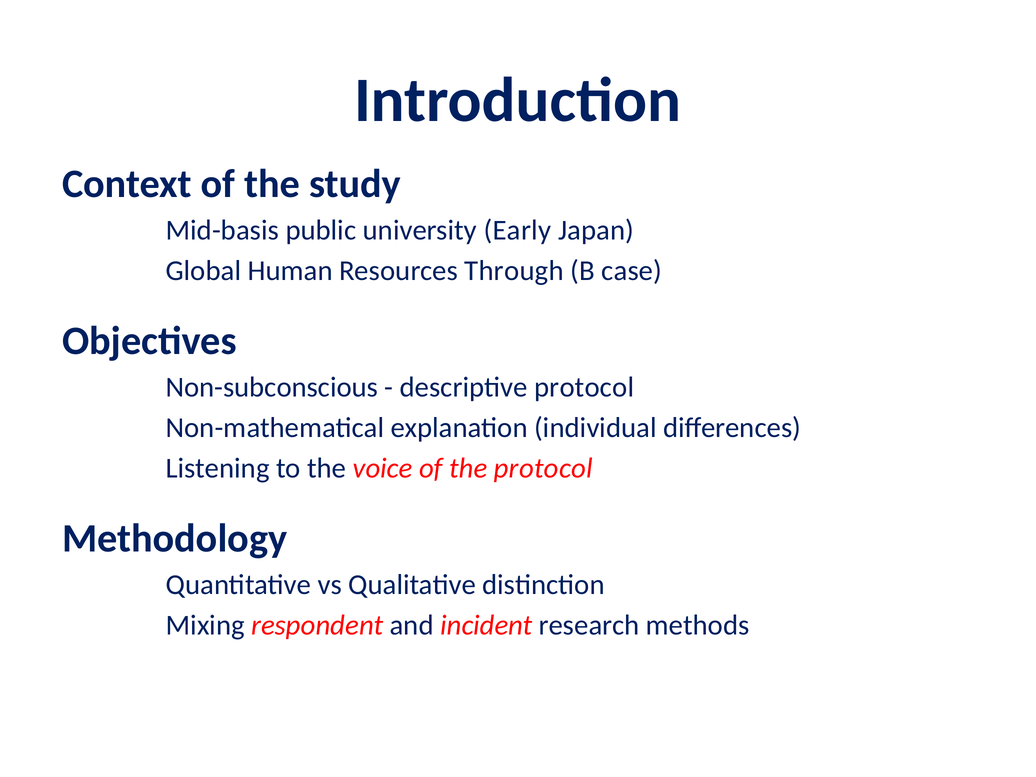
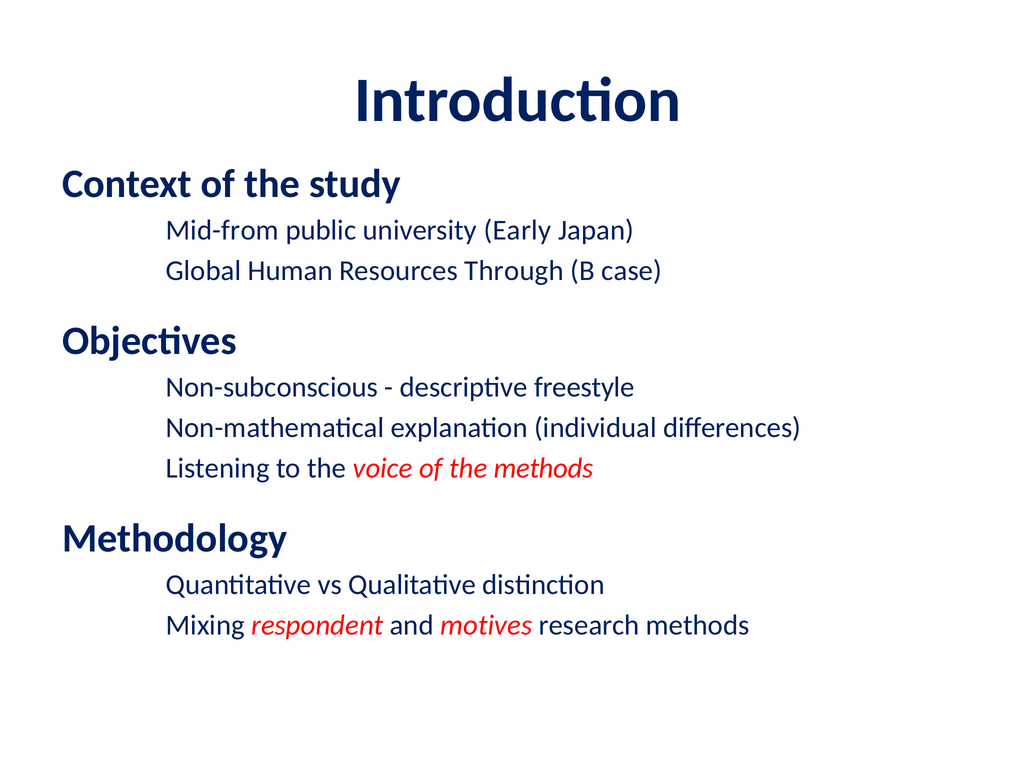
Mid-basis: Mid-basis -> Mid-from
descriptive protocol: protocol -> freestyle
the protocol: protocol -> methods
incident: incident -> motives
